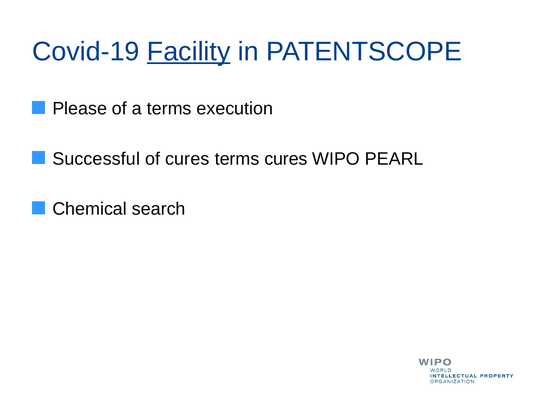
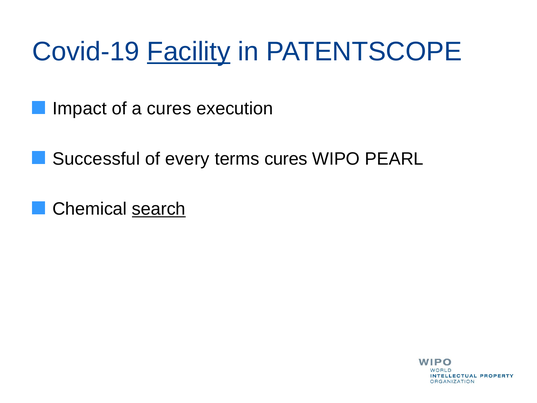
Please: Please -> Impact
a terms: terms -> cures
of cures: cures -> every
search underline: none -> present
